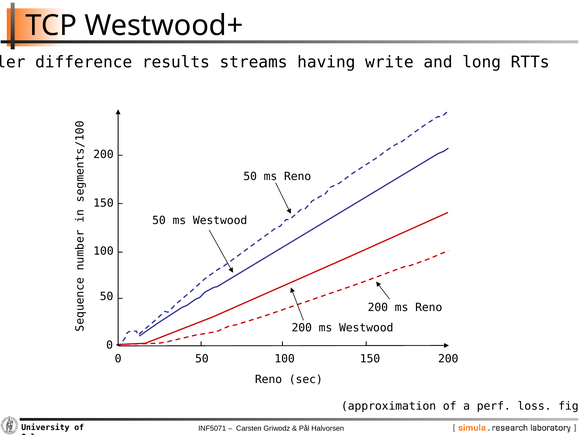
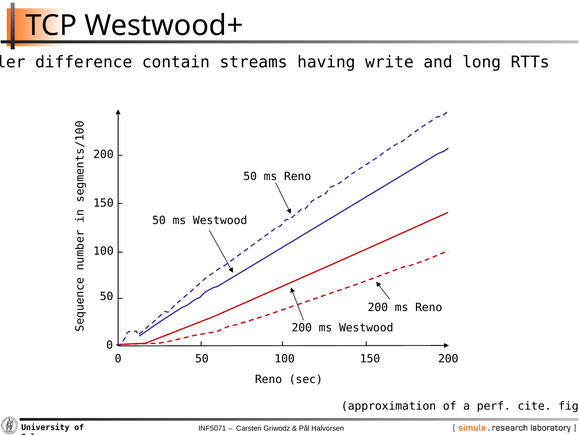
results: results -> contain
loss: loss -> cite
